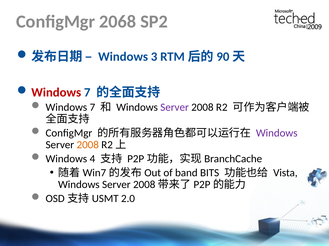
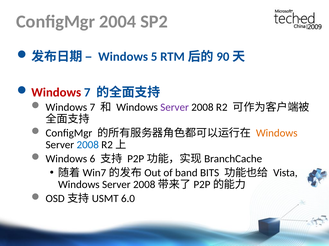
2068: 2068 -> 2004
3: 3 -> 5
Windows at (277, 133) colour: purple -> orange
2008 at (88, 145) colour: orange -> blue
4: 4 -> 6
2.0: 2.0 -> 6.0
